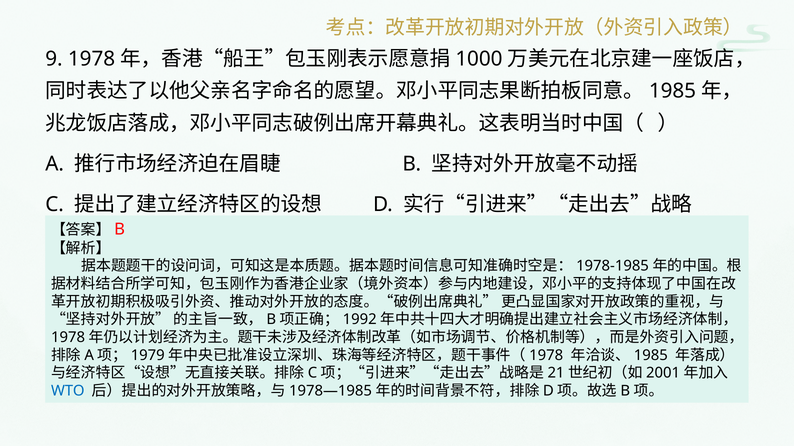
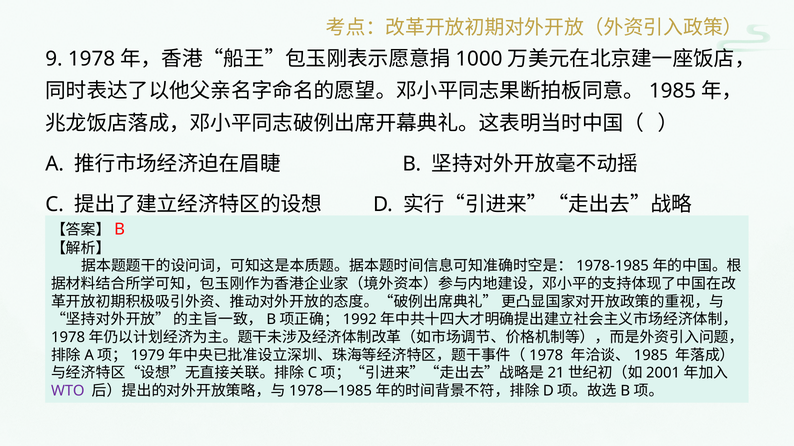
WTO colour: blue -> purple
